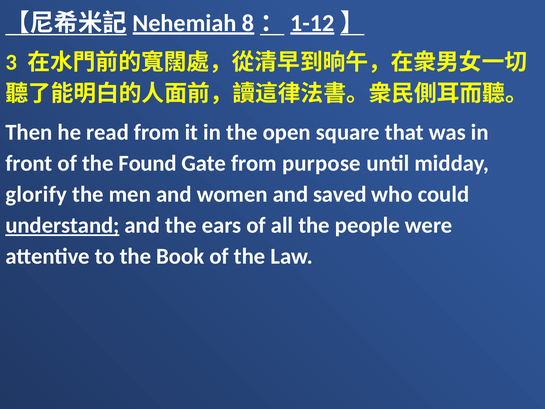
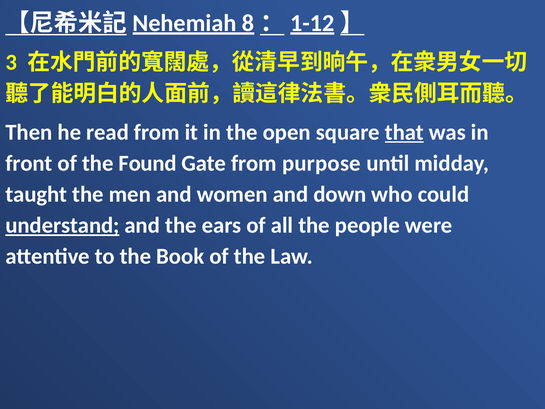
that underline: none -> present
glorify: glorify -> taught
saved: saved -> down
